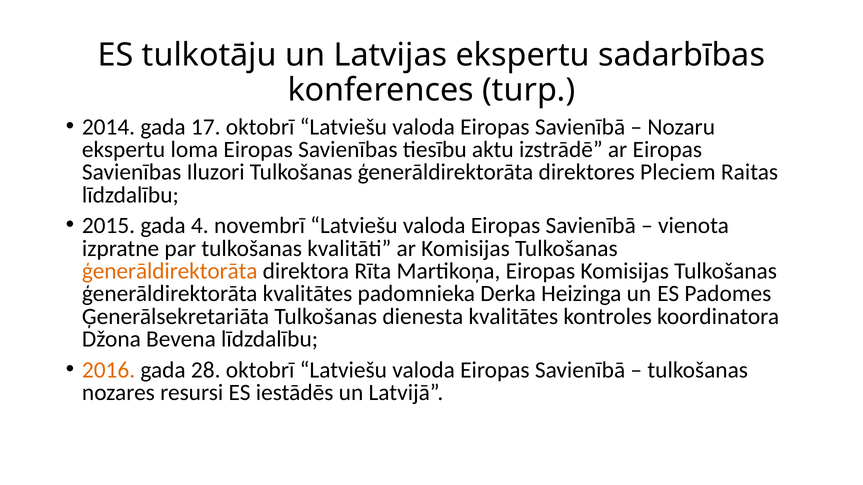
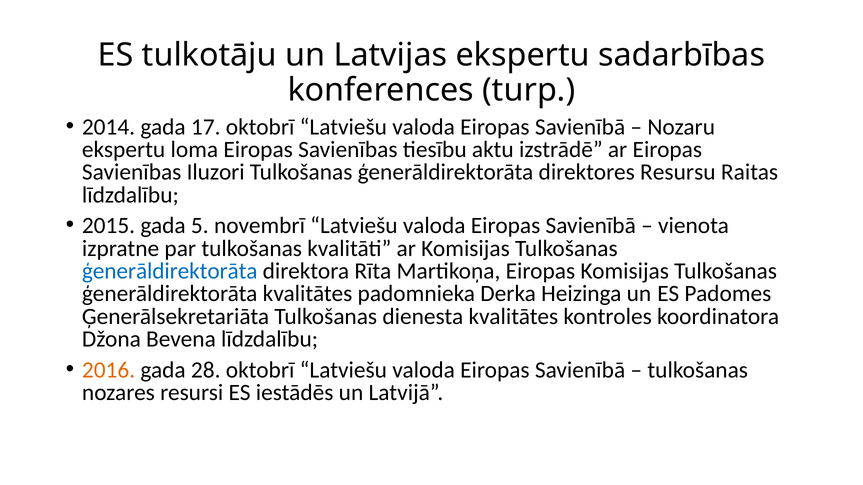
Pleciem: Pleciem -> Resursu
4: 4 -> 5
ģenerāldirektorāta at (170, 271) colour: orange -> blue
